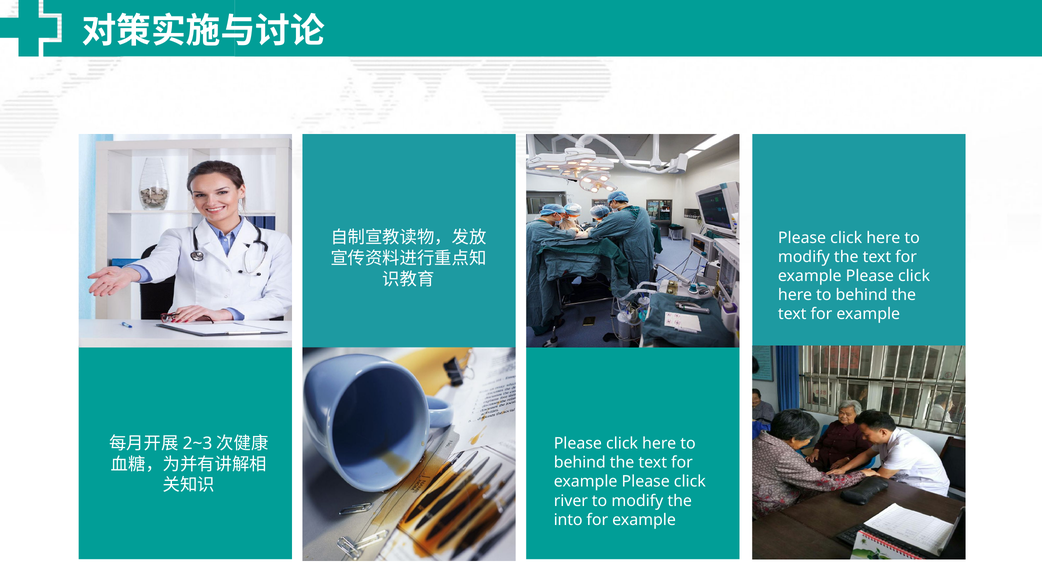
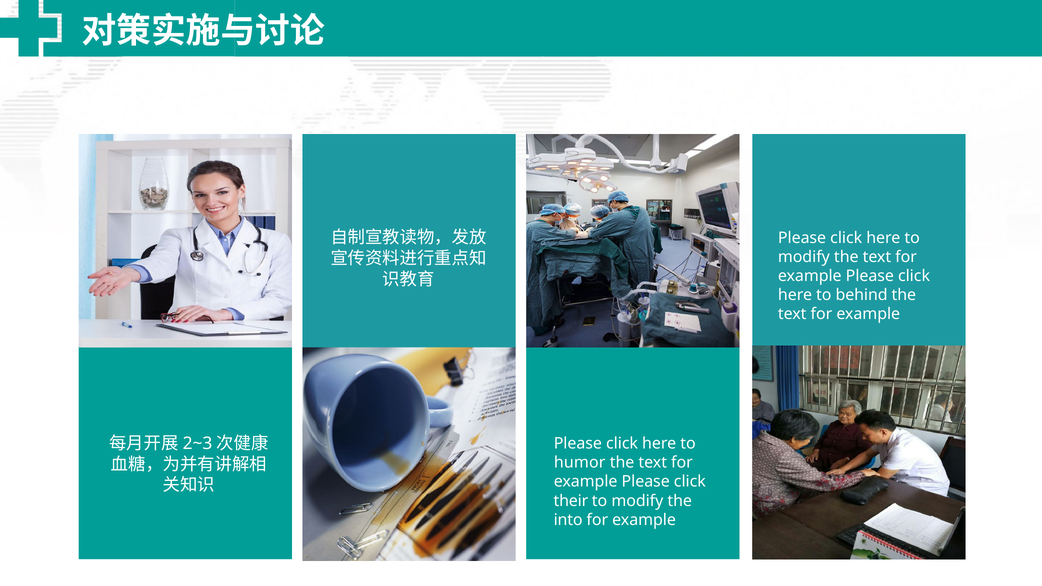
behind at (580, 463): behind -> humor
river: river -> their
